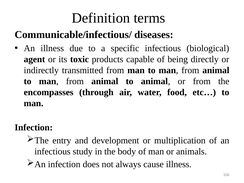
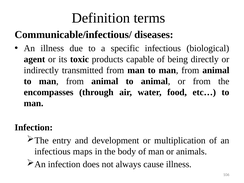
study: study -> maps
